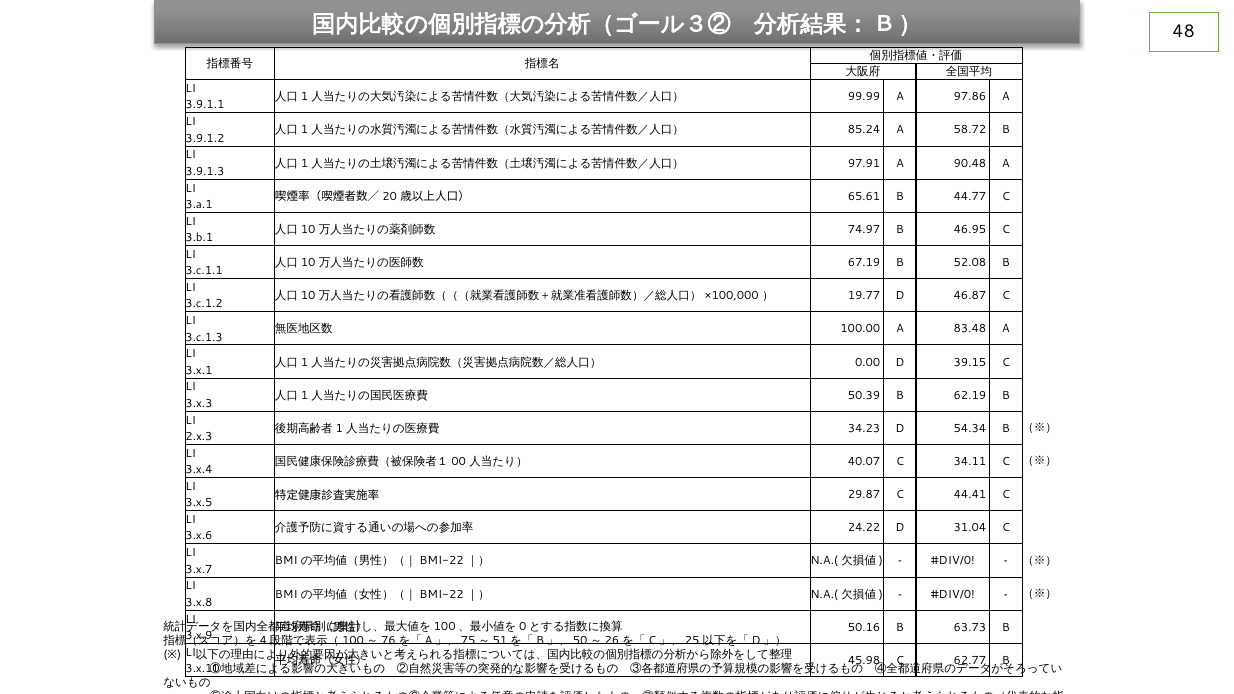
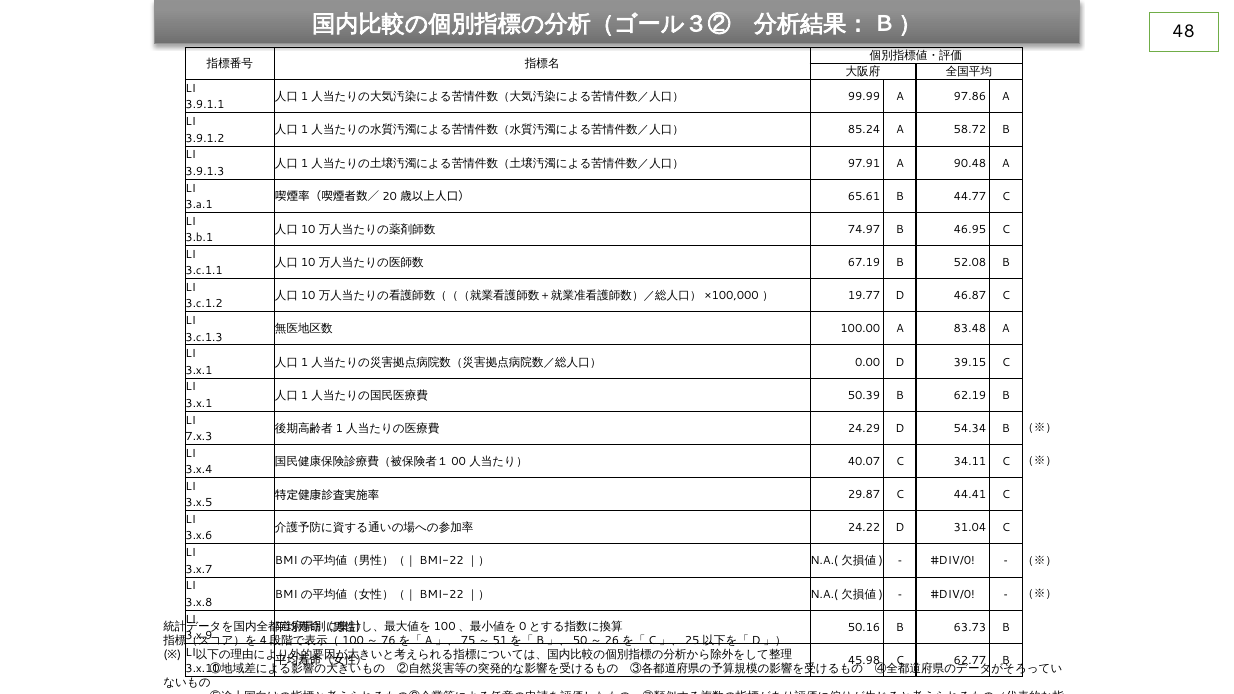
3.x.3 at (199, 404): 3.x.3 -> 3.x.1
34.23: 34.23 -> 24.29
2.x.3: 2.x.3 -> 7.x.3
